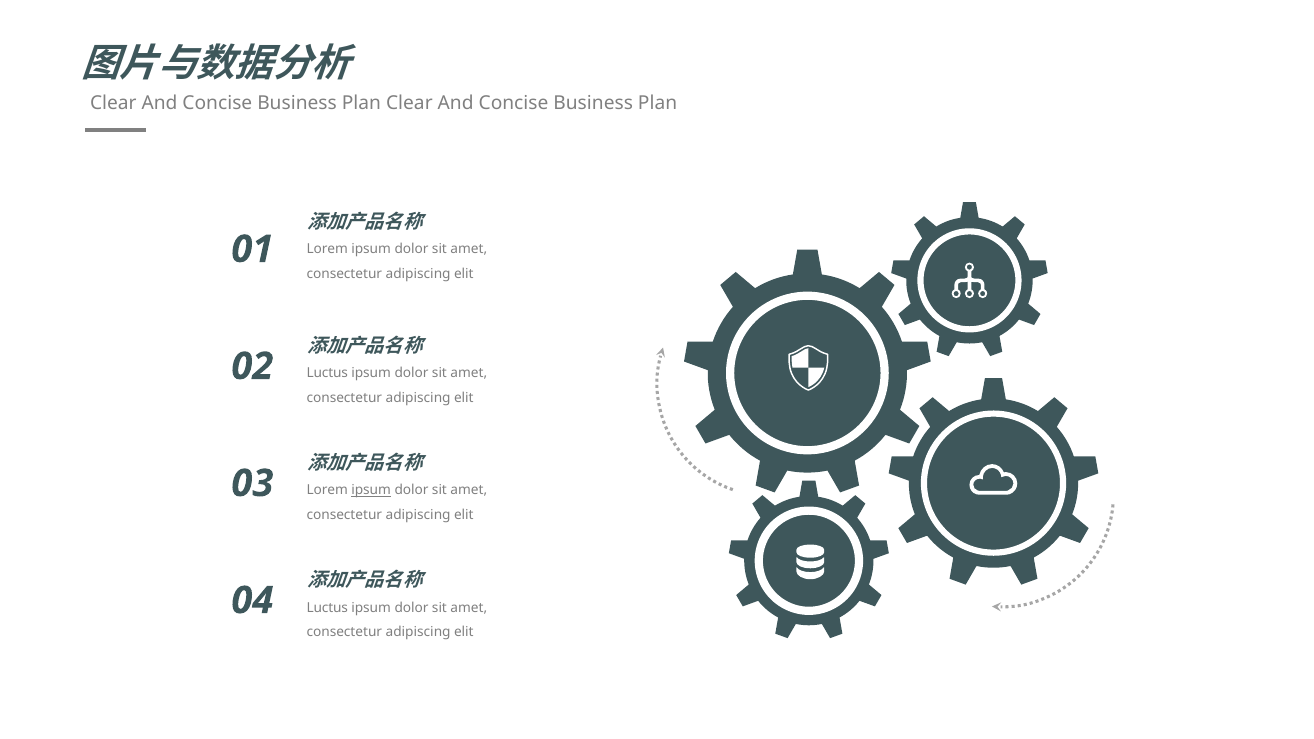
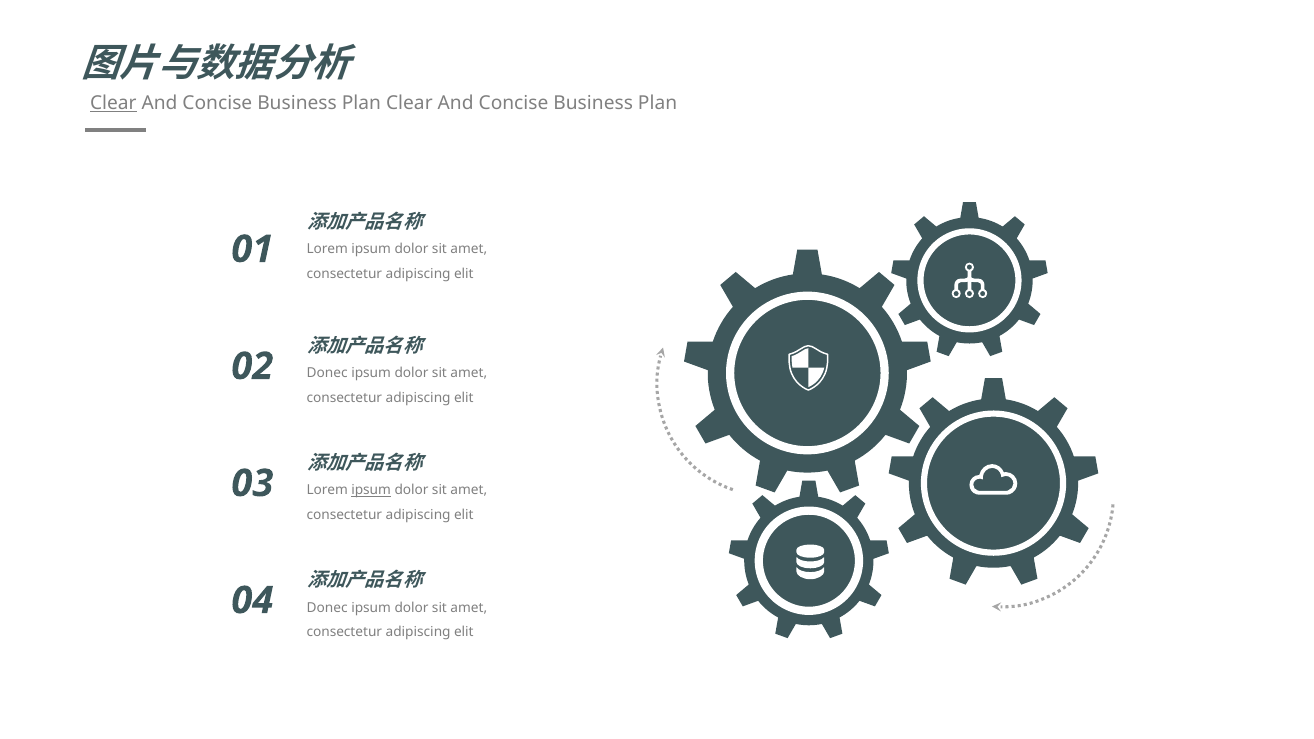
Clear at (113, 104) underline: none -> present
Luctus at (327, 373): Luctus -> Donec
Luctus at (327, 608): Luctus -> Donec
